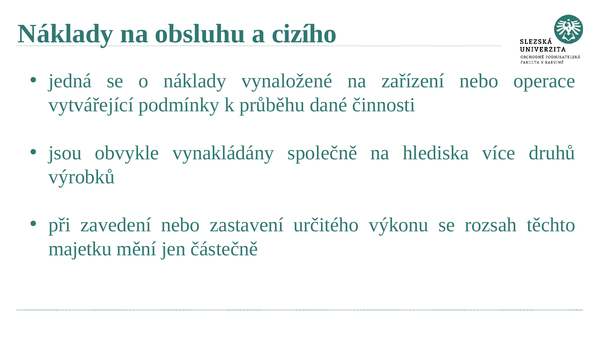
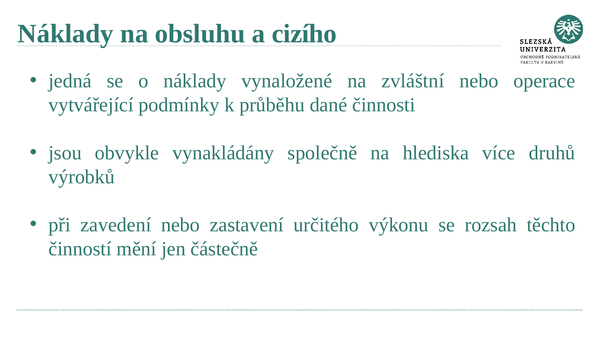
zařízení: zařízení -> zvláštní
majetku: majetku -> činností
